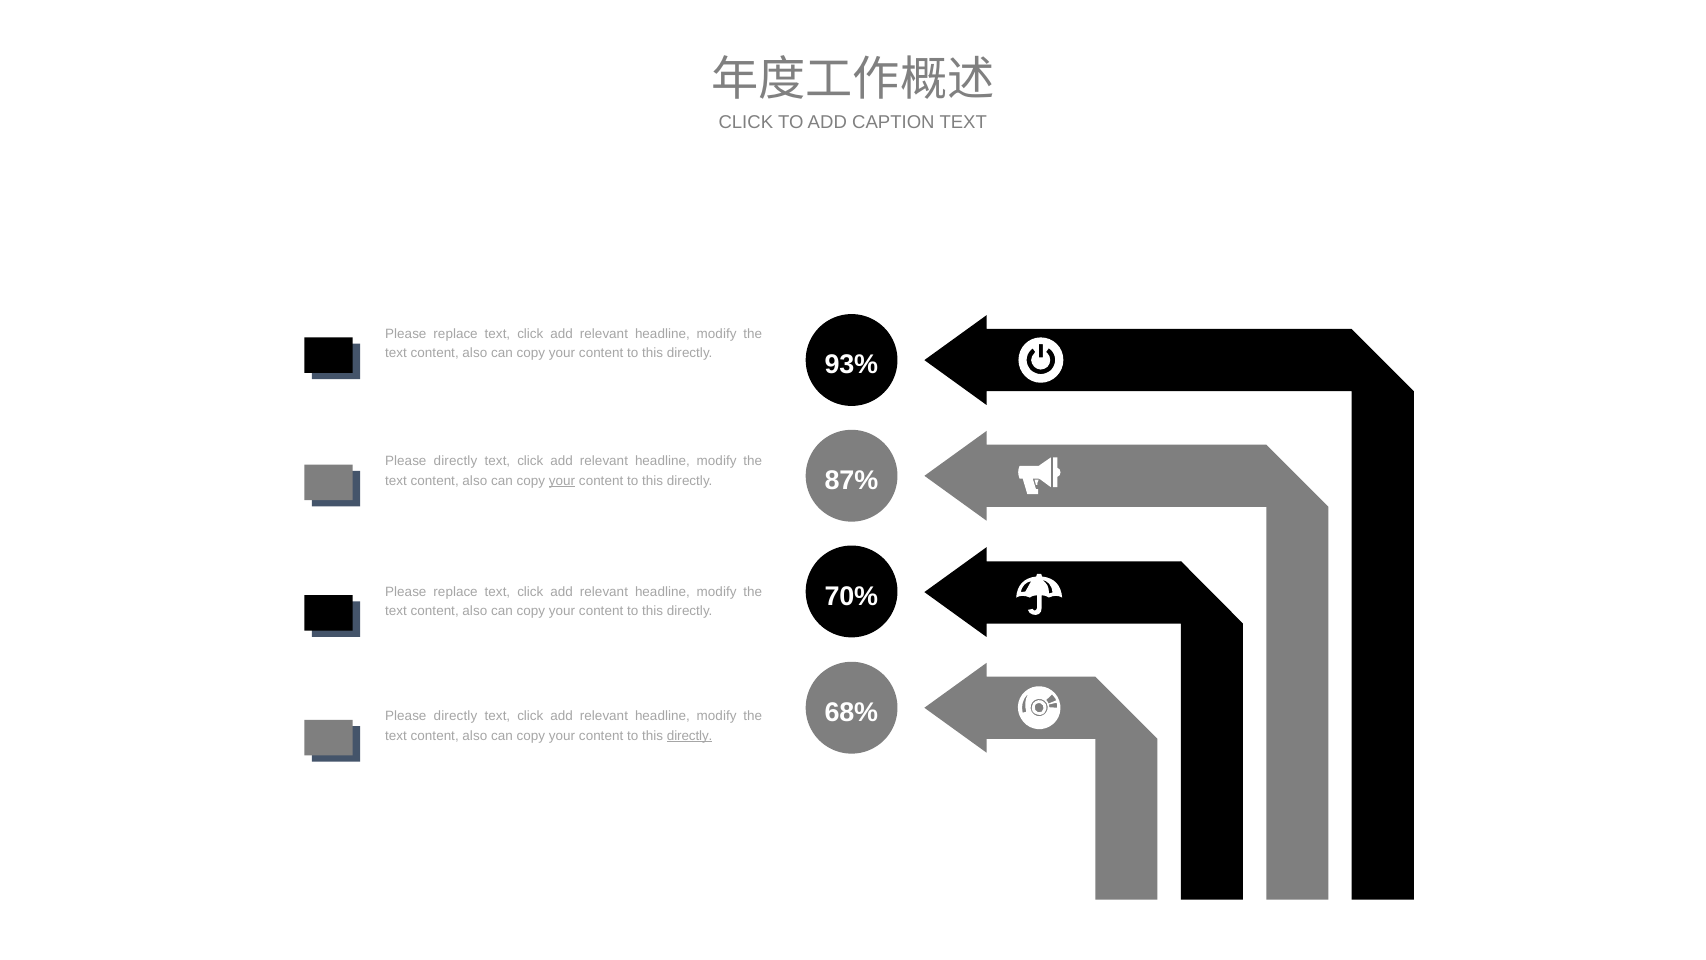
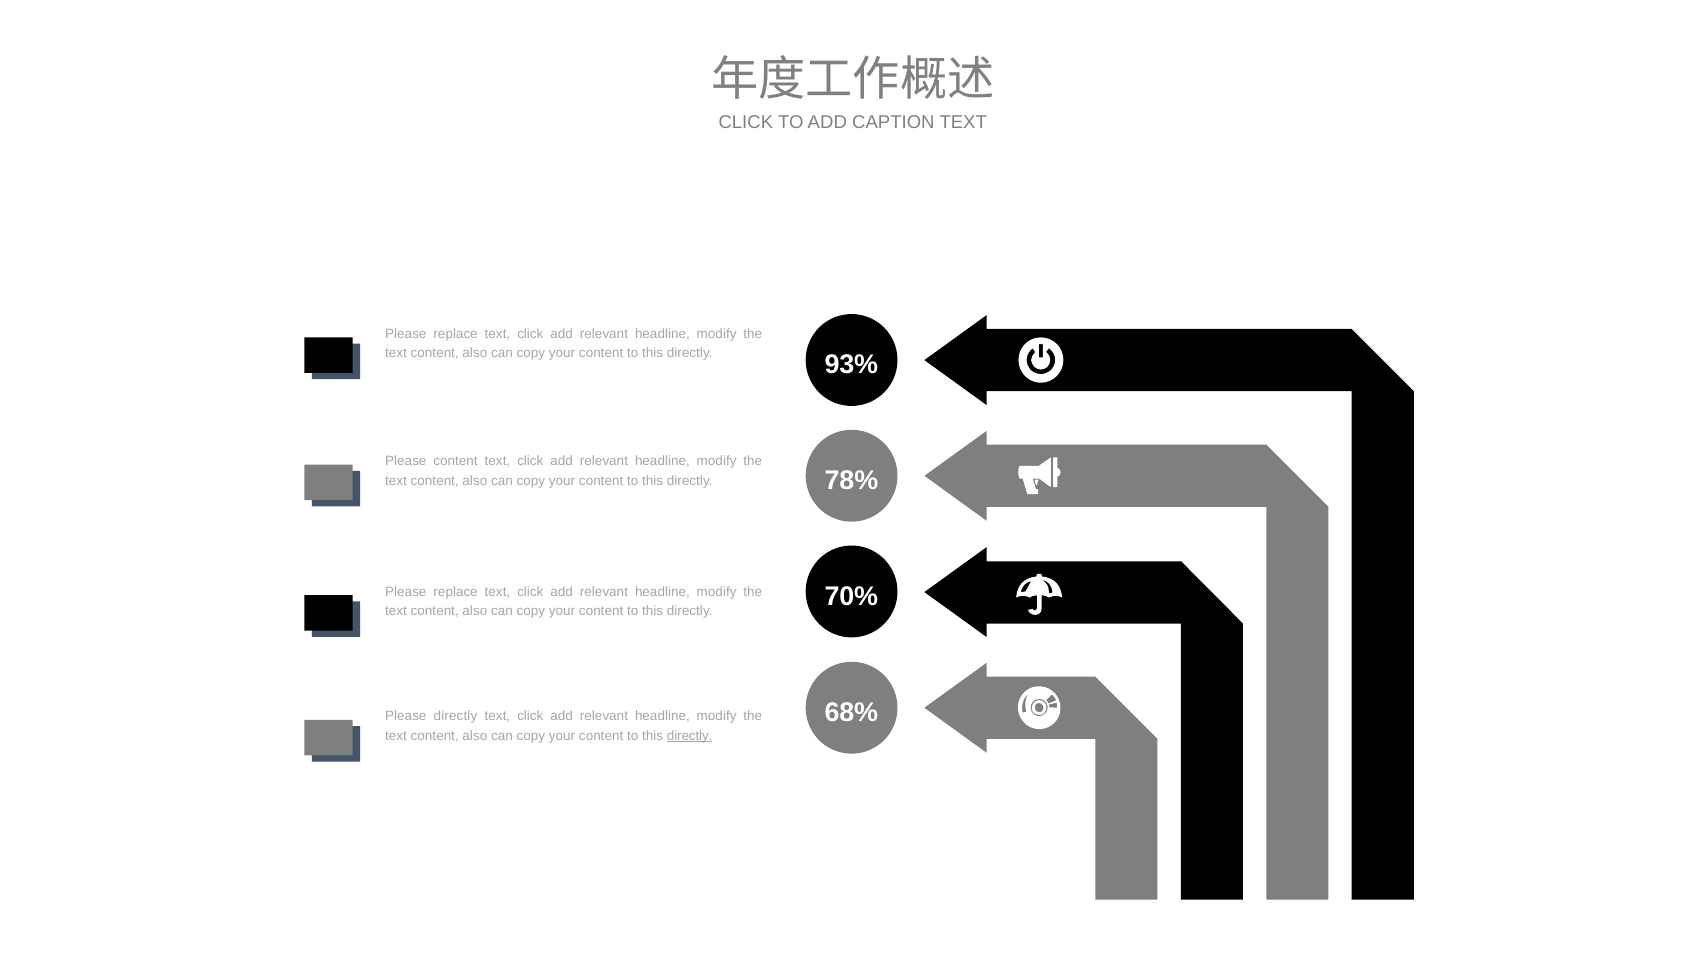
directly at (456, 461): directly -> content
87%: 87% -> 78%
your at (562, 480) underline: present -> none
